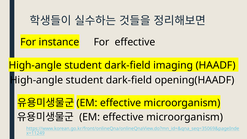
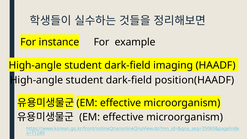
For effective: effective -> example
opening(HAADF: opening(HAADF -> position(HAADF
